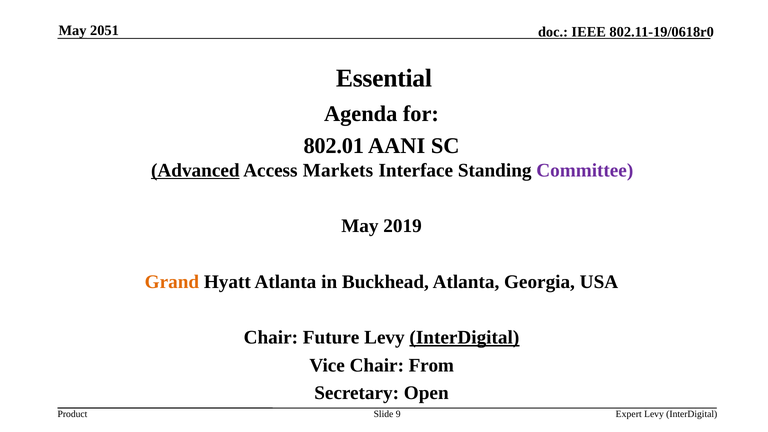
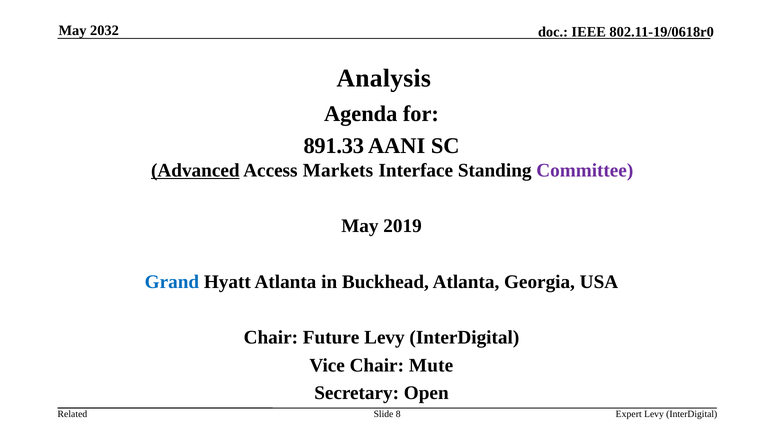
2051: 2051 -> 2032
Essential: Essential -> Analysis
802.01: 802.01 -> 891.33
Grand colour: orange -> blue
InterDigital at (464, 337) underline: present -> none
From: From -> Mute
Product: Product -> Related
9: 9 -> 8
